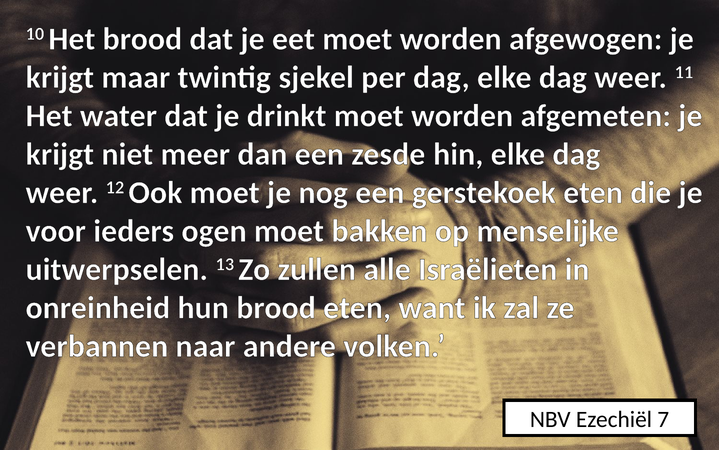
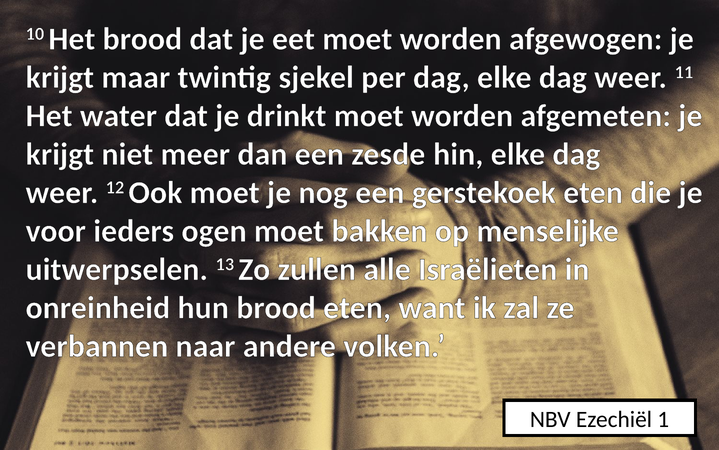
7: 7 -> 1
